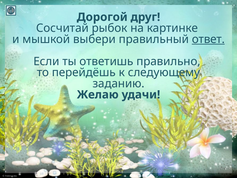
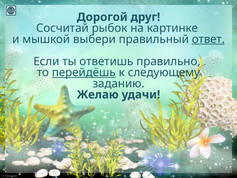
перейдёшь underline: none -> present
